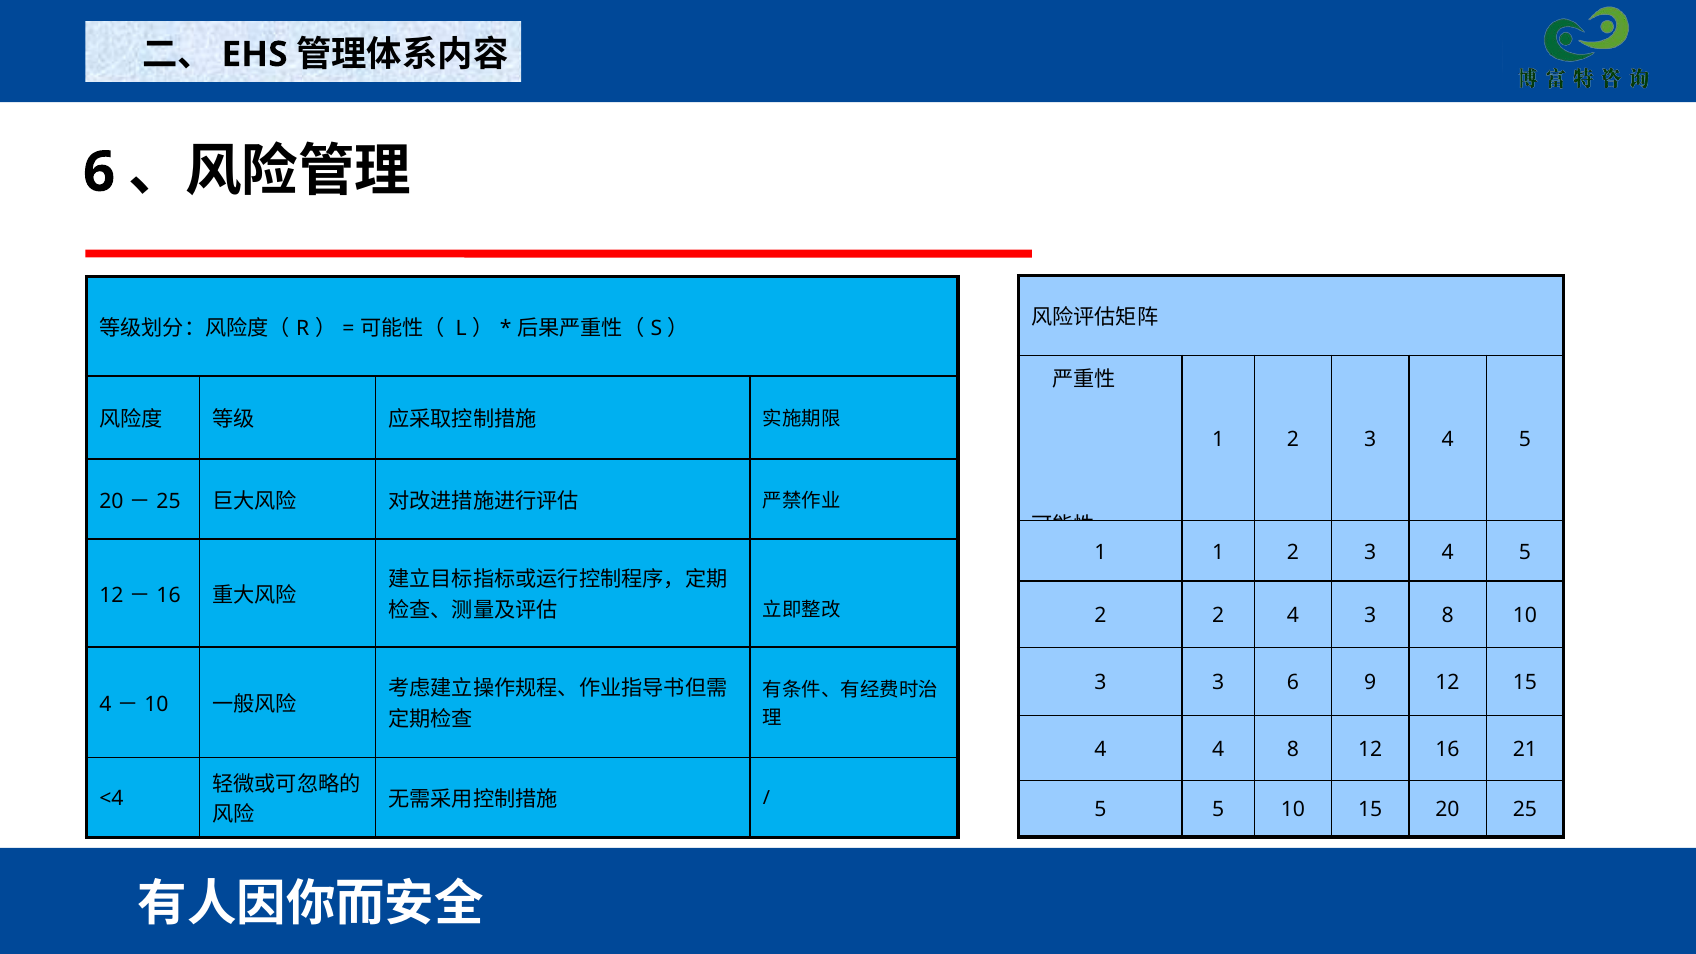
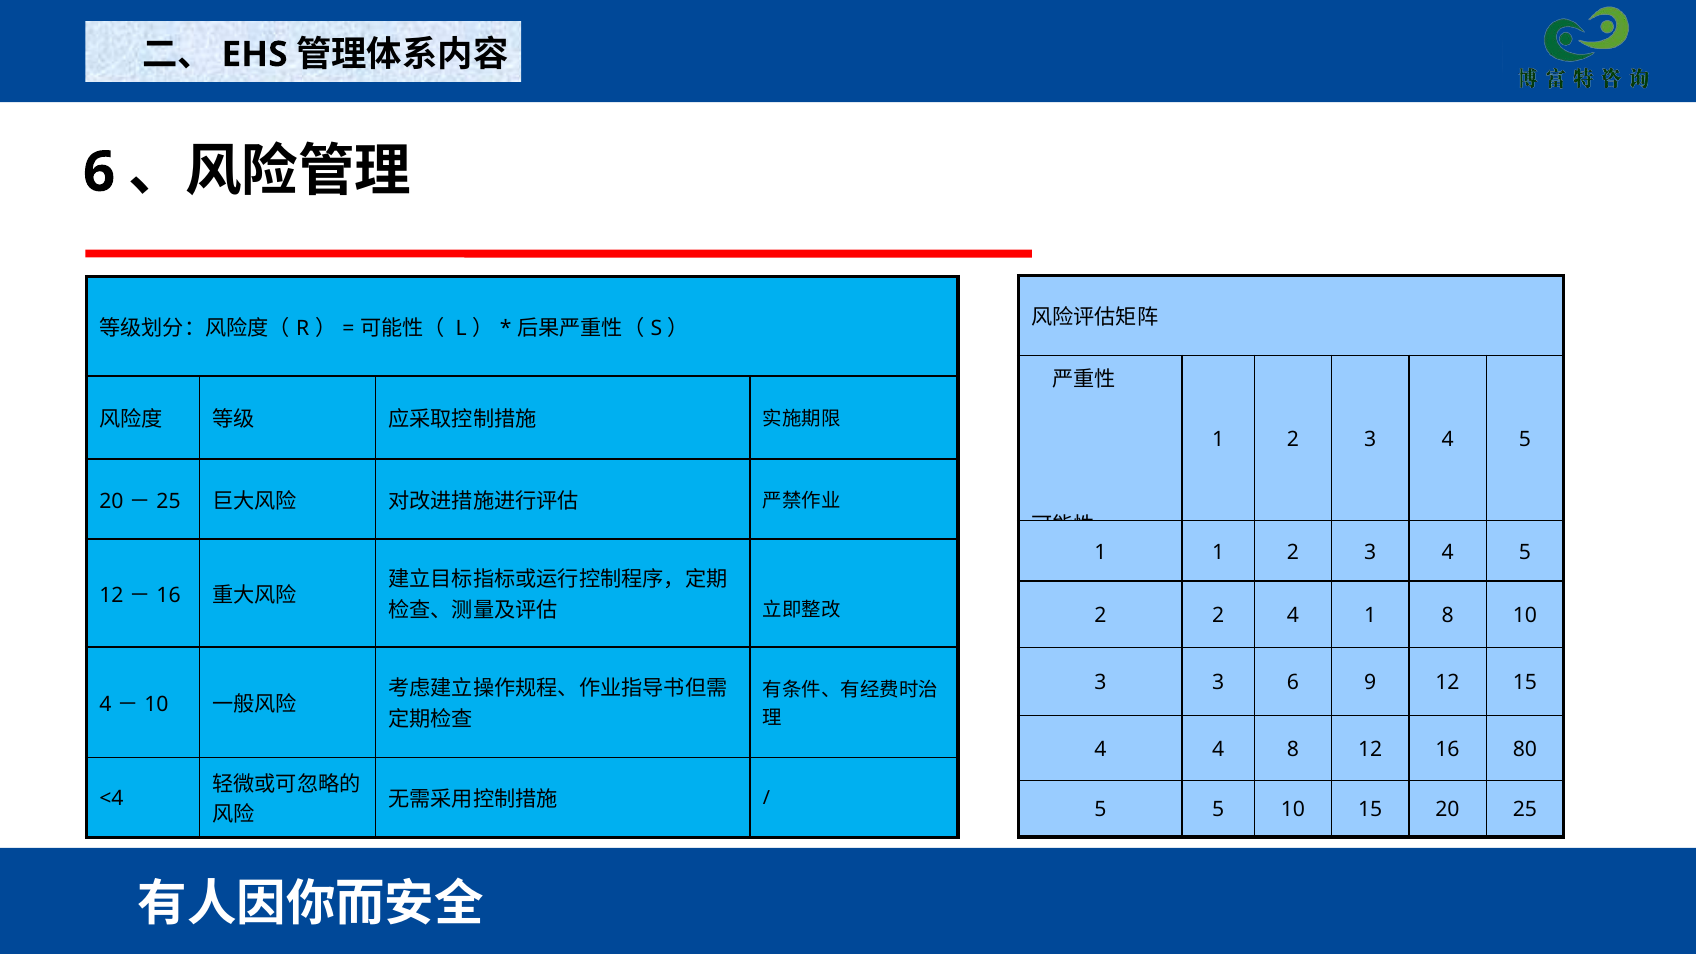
4 3: 3 -> 1
21: 21 -> 80
